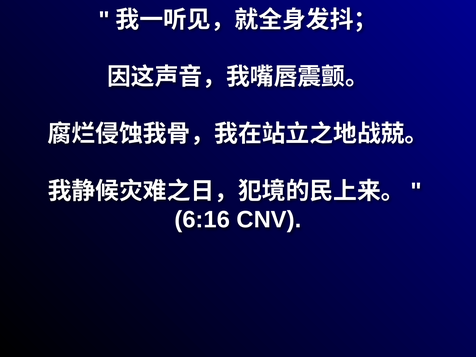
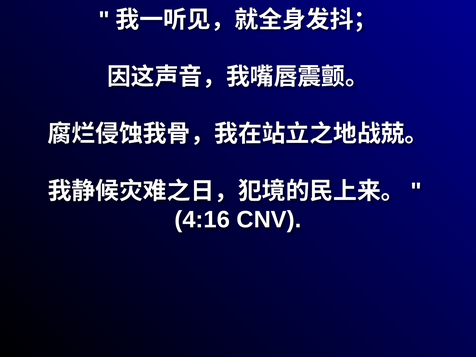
6:16: 6:16 -> 4:16
